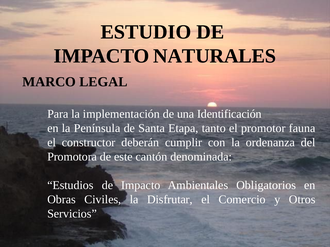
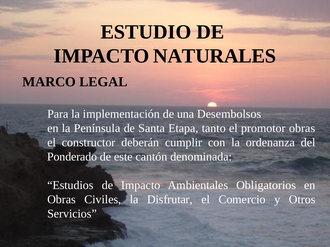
Identificación: Identificación -> Desembolsos
promotor fauna: fauna -> obras
Promotora: Promotora -> Ponderado
